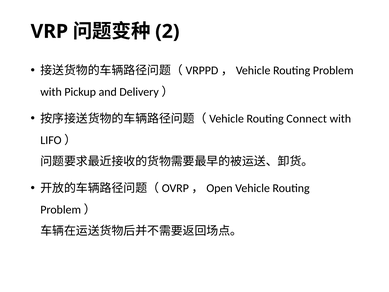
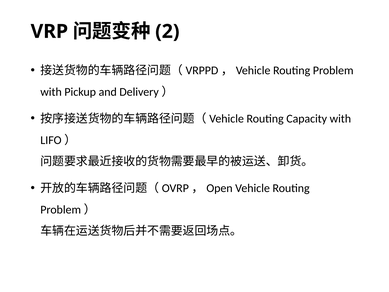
Connect: Connect -> Capacity
